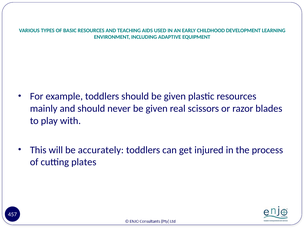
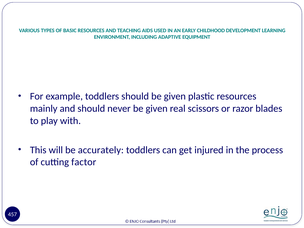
plates: plates -> factor
